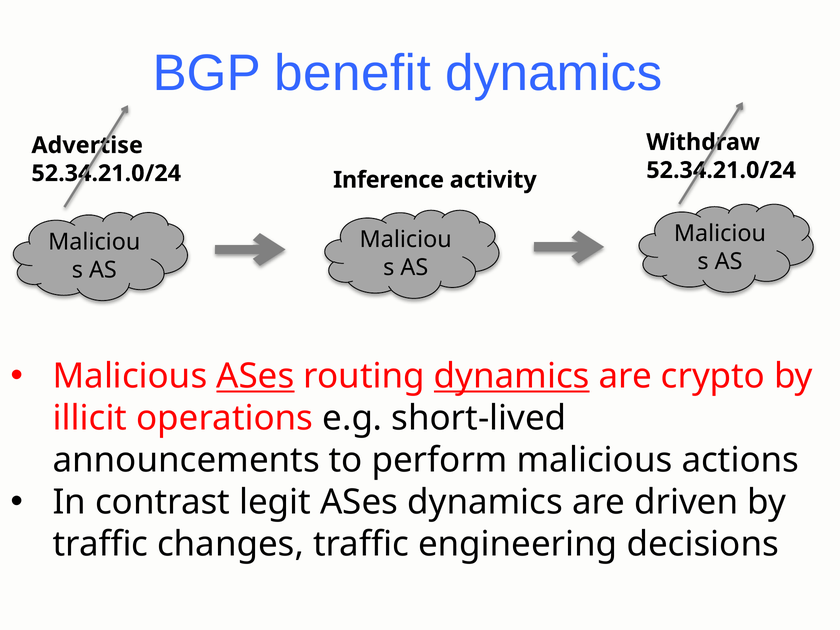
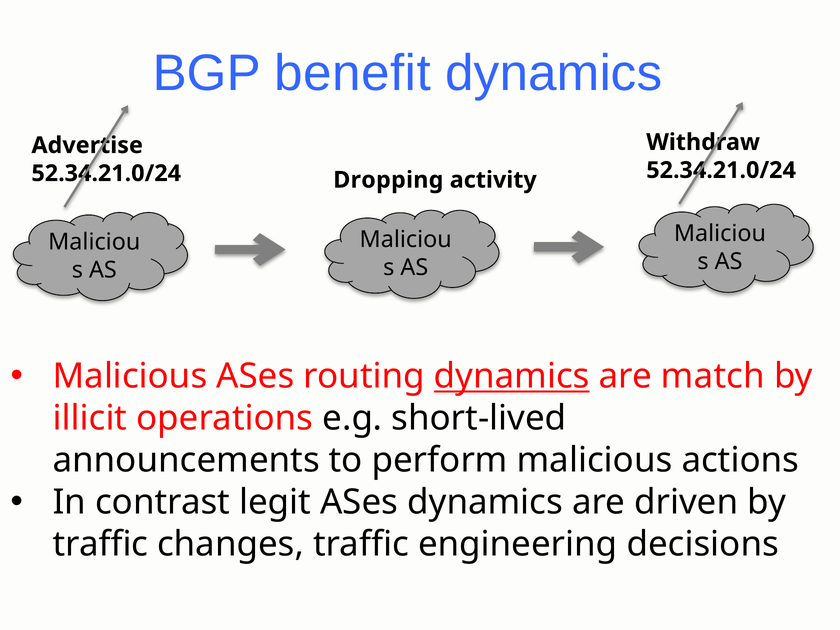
Inference: Inference -> Dropping
ASes at (255, 376) underline: present -> none
crypto: crypto -> match
